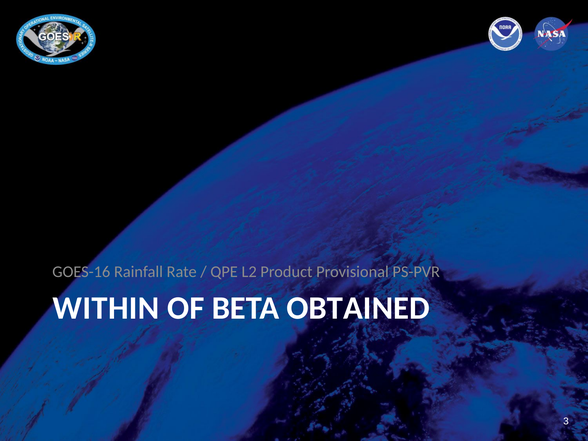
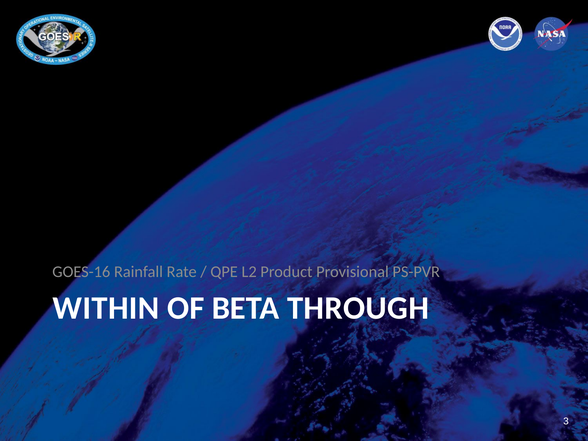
OBTAINED: OBTAINED -> THROUGH
